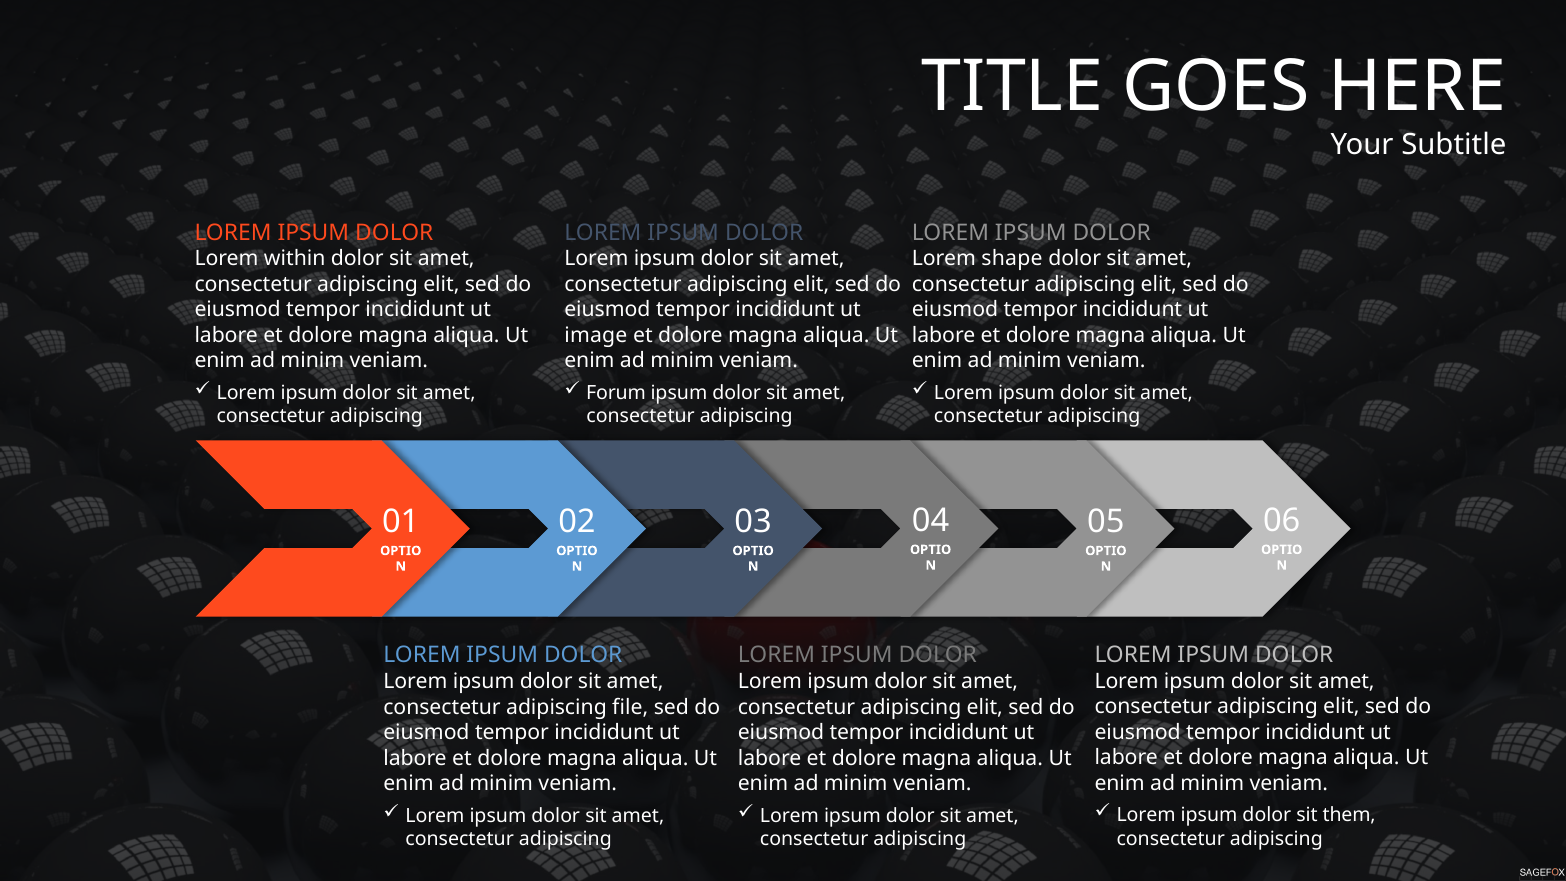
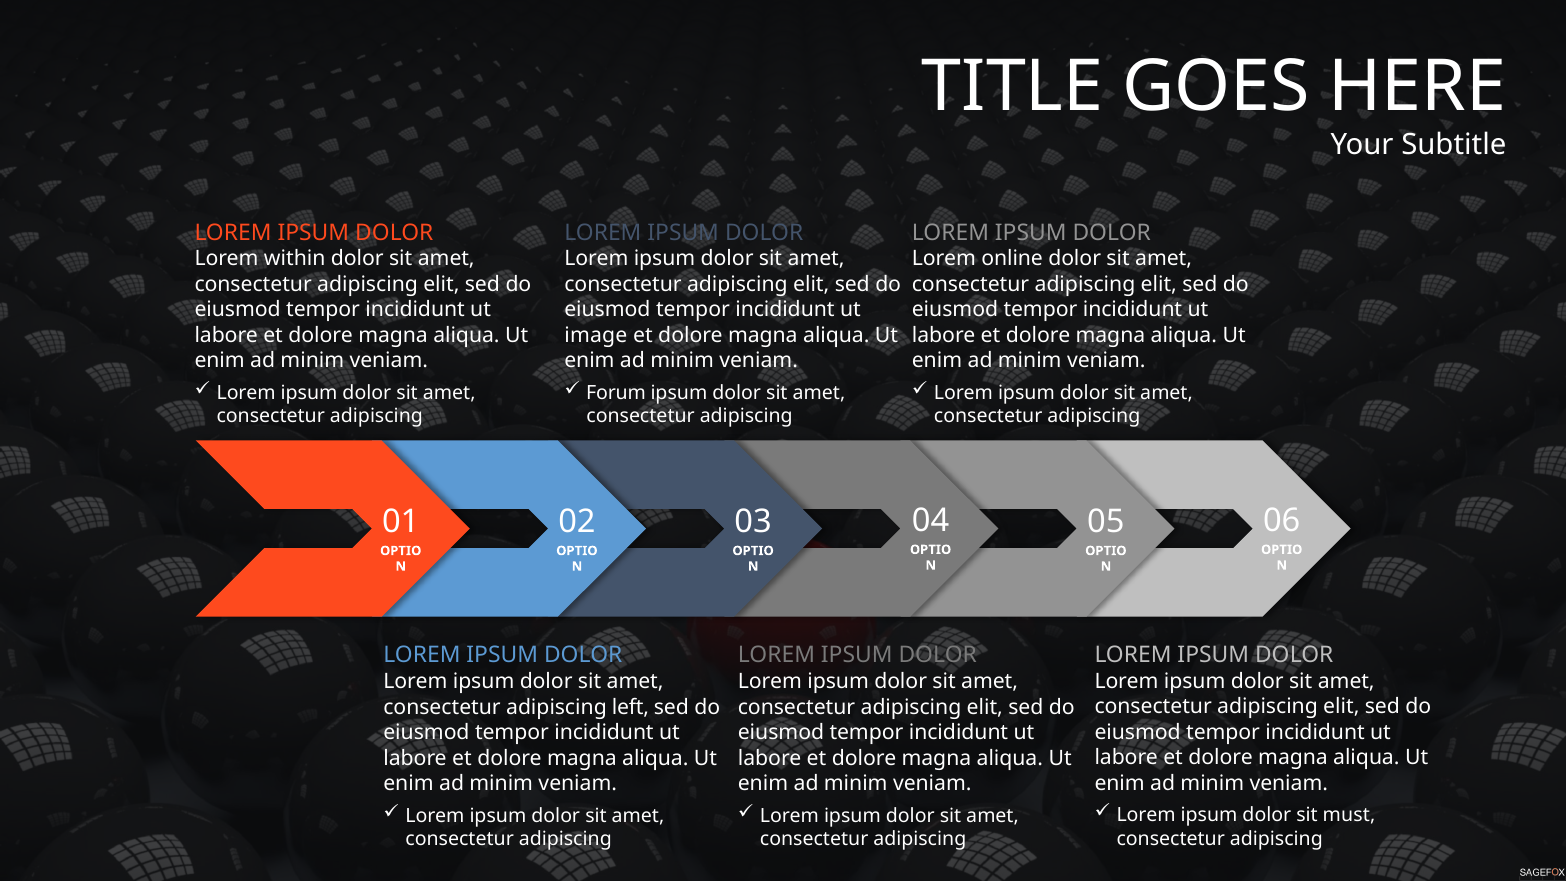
shape: shape -> online
file: file -> left
them: them -> must
